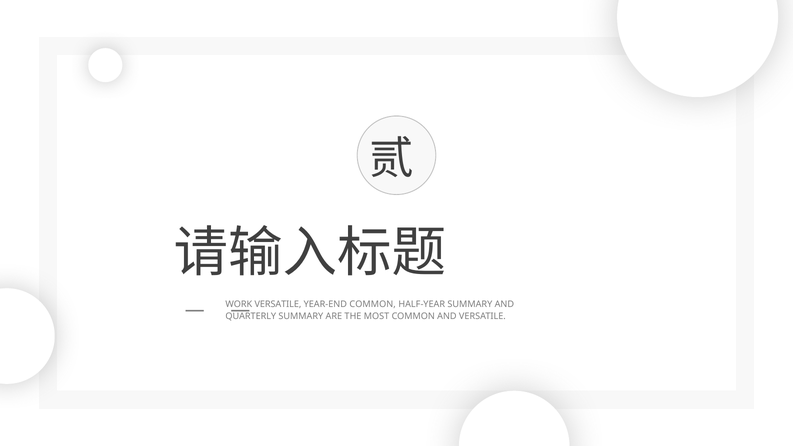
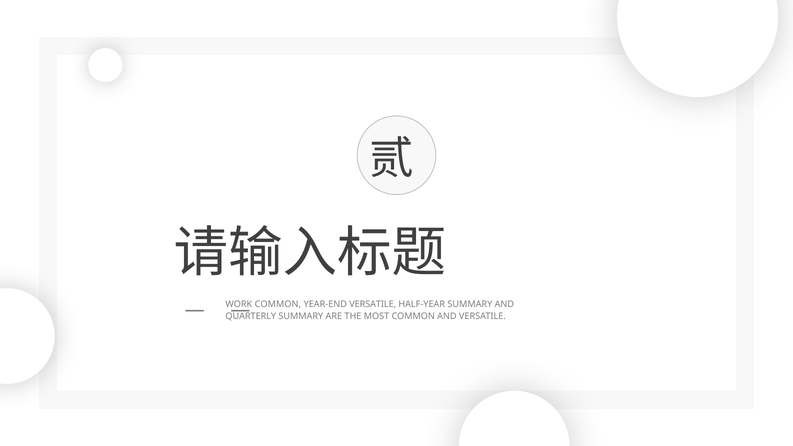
VERSATILE at (278, 304): VERSATILE -> COMMON
YEAR-END COMMON: COMMON -> VERSATILE
